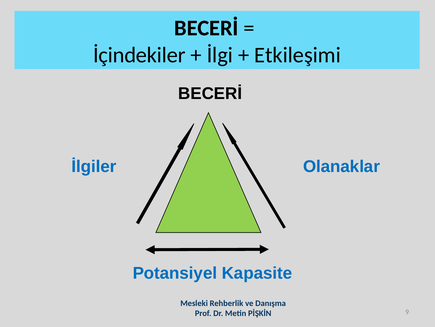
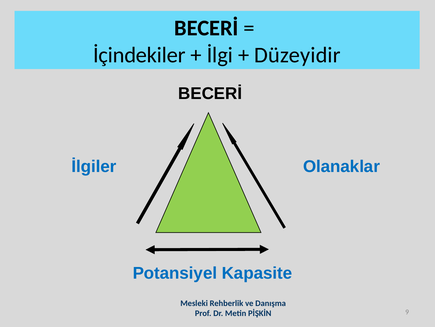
Etkileşimi: Etkileşimi -> Düzeyidir
